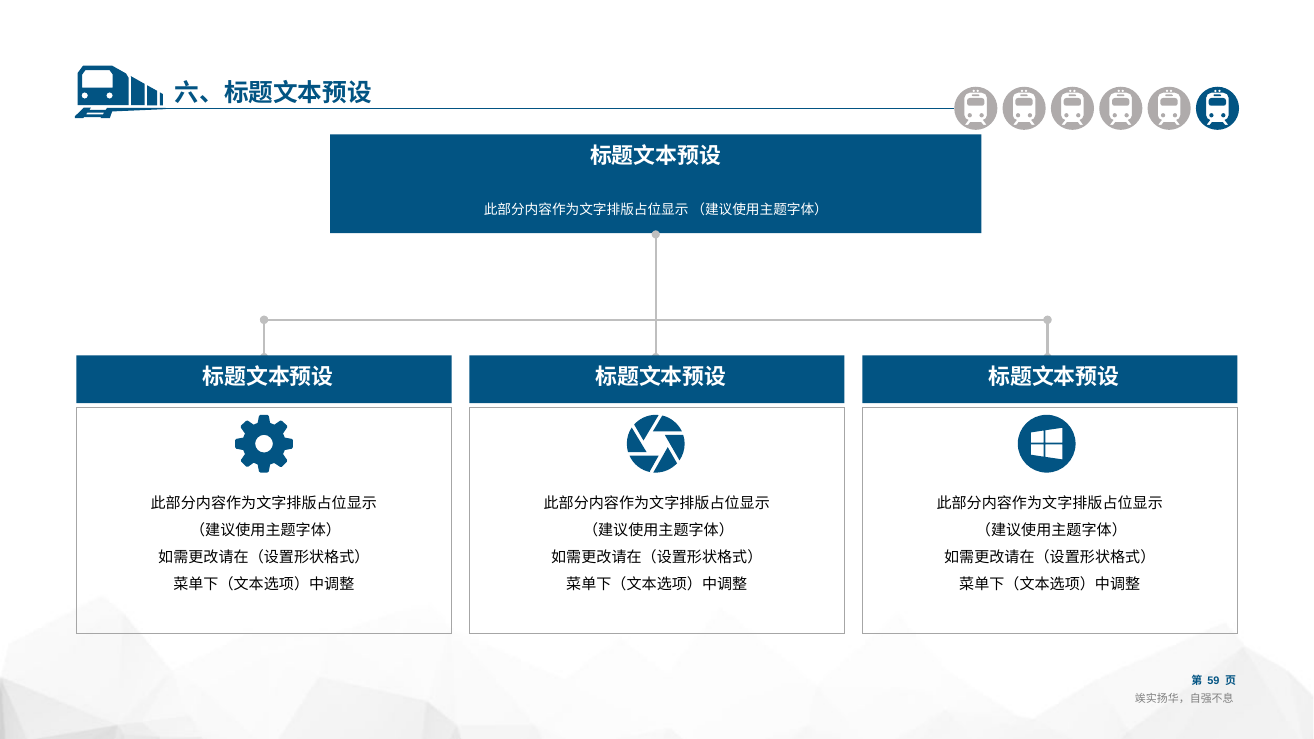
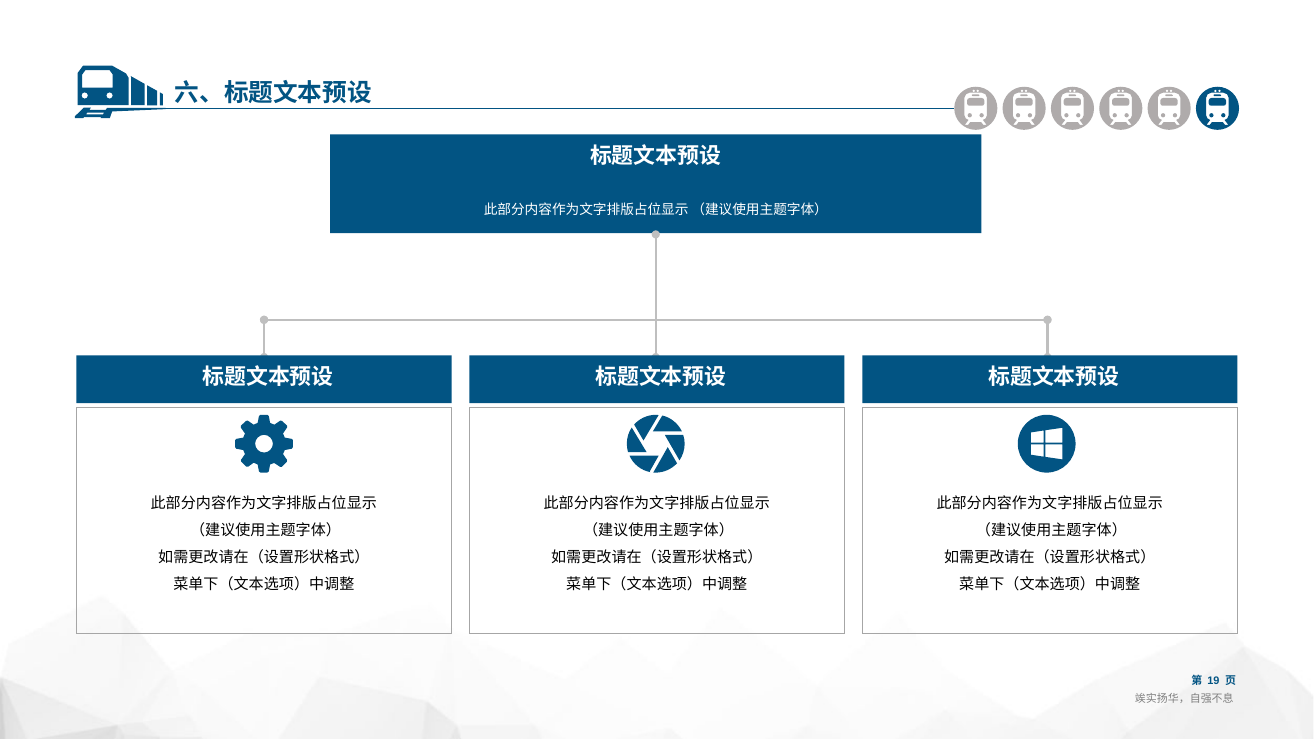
59: 59 -> 19
